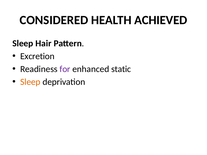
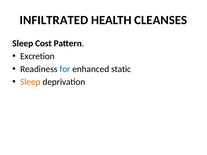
CONSIDERED: CONSIDERED -> INFILTRATED
ACHIEVED: ACHIEVED -> CLEANSES
Hair: Hair -> Cost
for colour: purple -> blue
